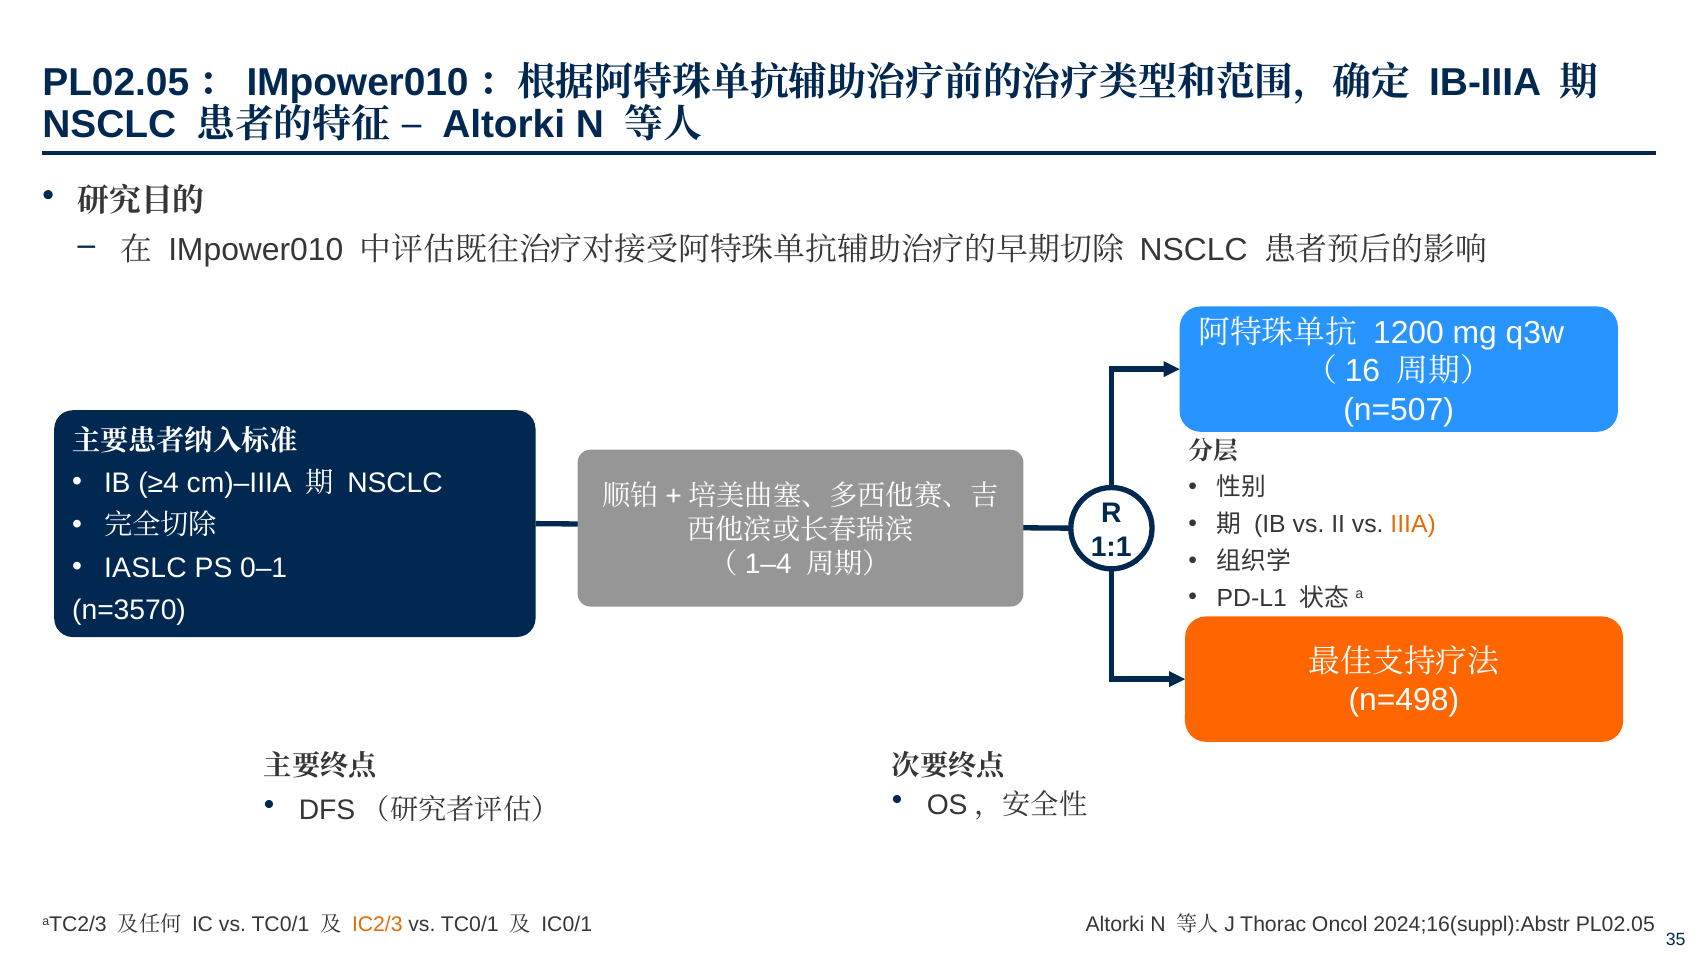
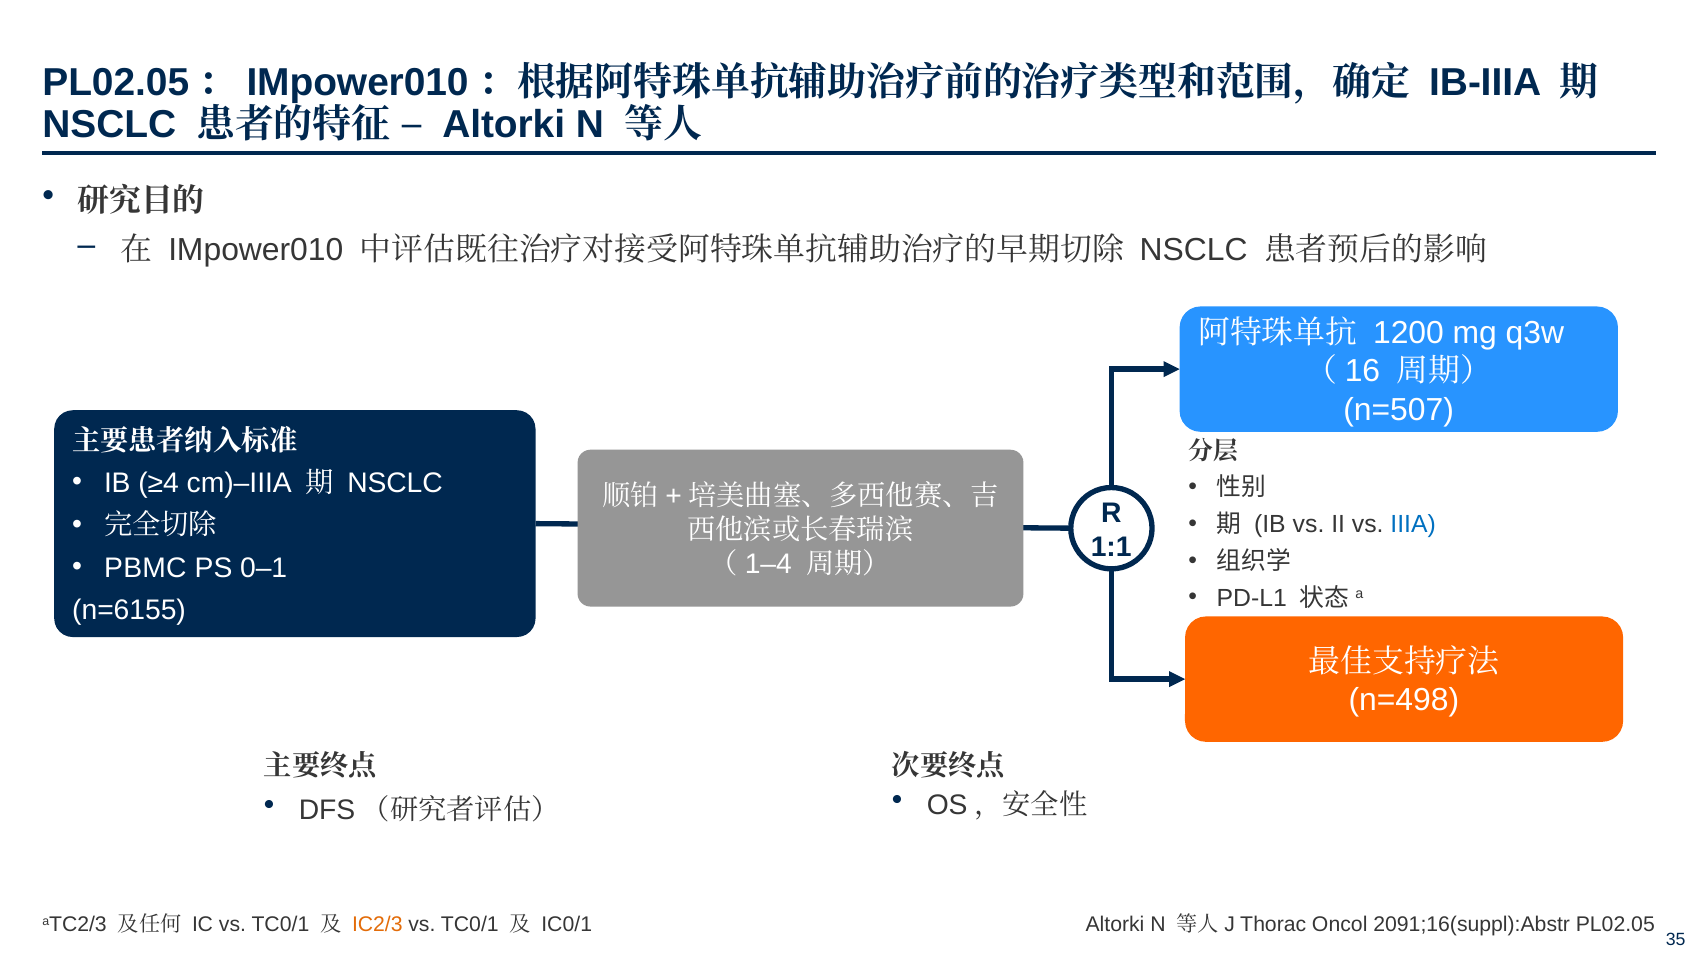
IIIA colour: orange -> blue
IASLC: IASLC -> PBMC
n=3570: n=3570 -> n=6155
2024;16(suppl):Abstr: 2024;16(suppl):Abstr -> 2091;16(suppl):Abstr
